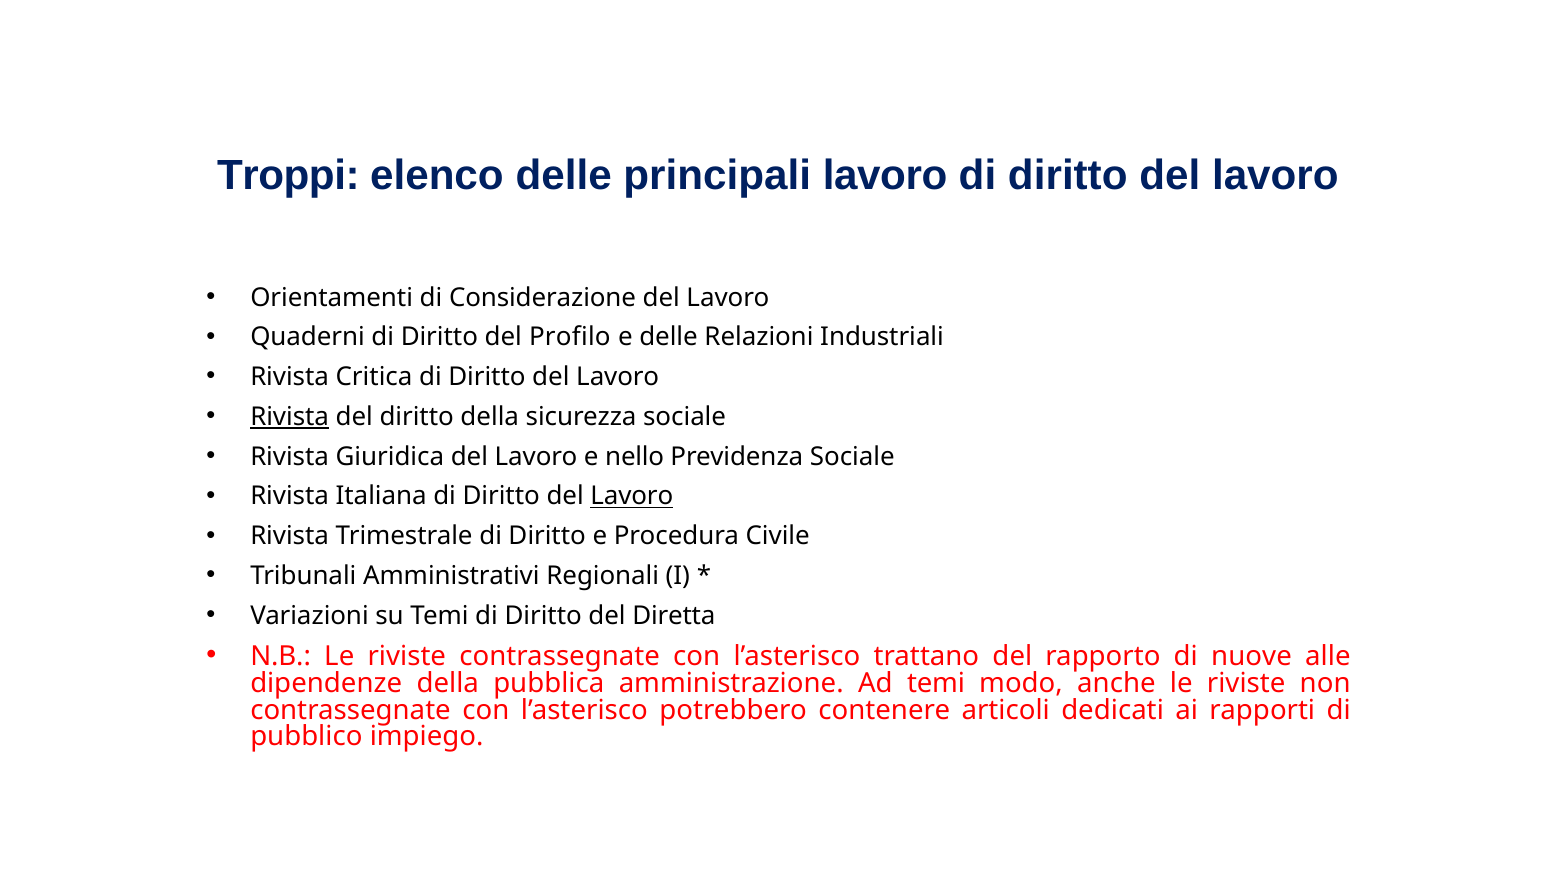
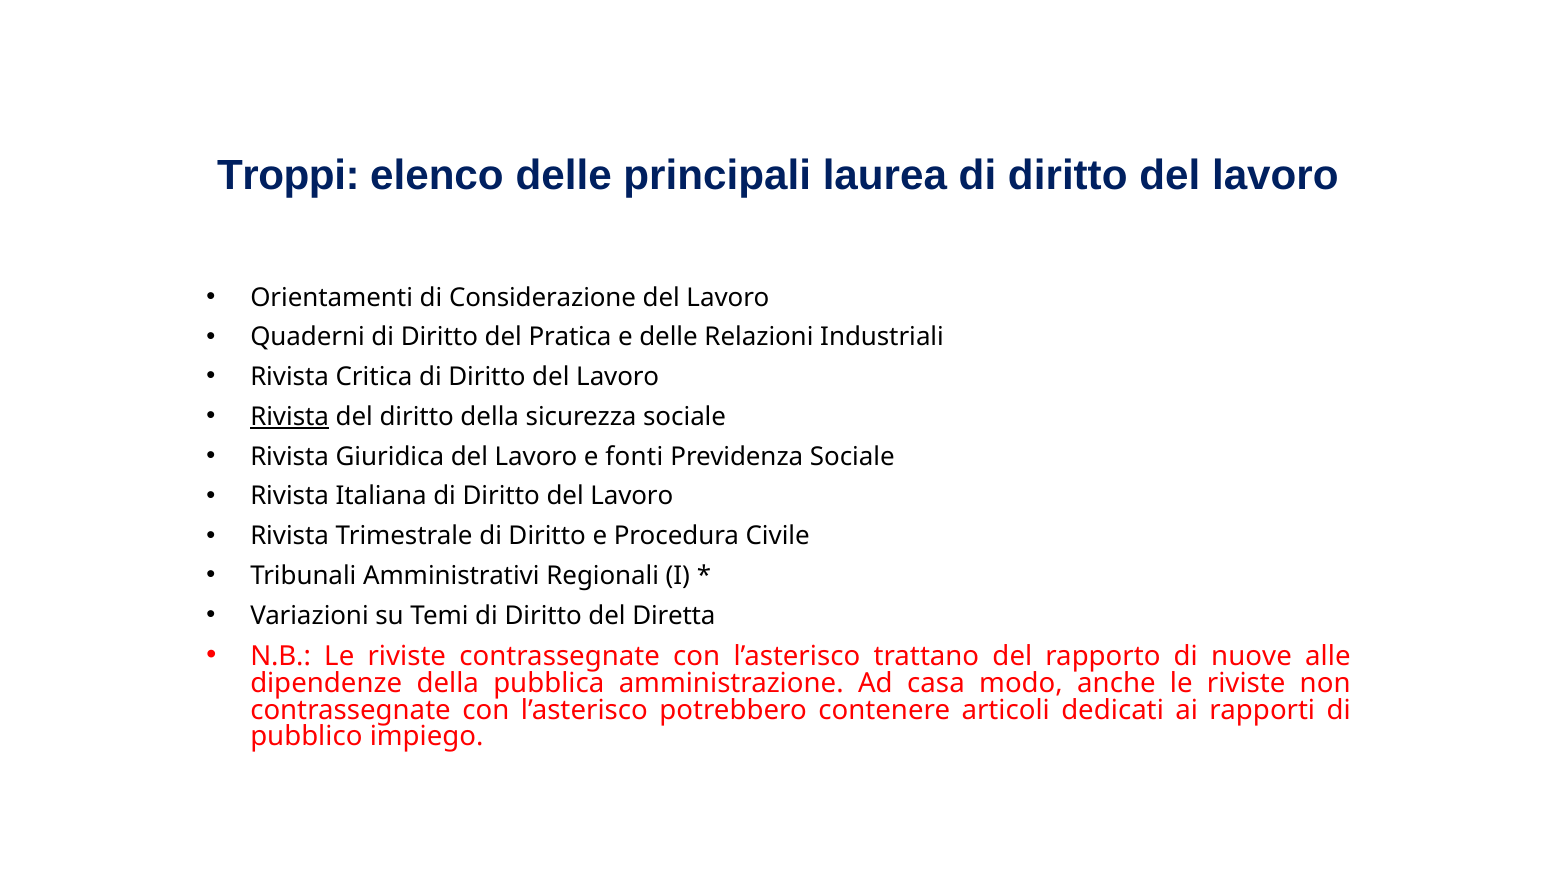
principali lavoro: lavoro -> laurea
Profilo: Profilo -> Pratica
nello: nello -> fonti
Lavoro at (632, 497) underline: present -> none
Ad temi: temi -> casa
